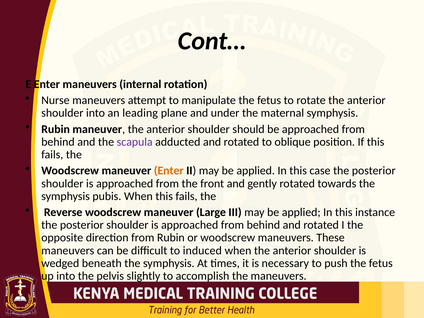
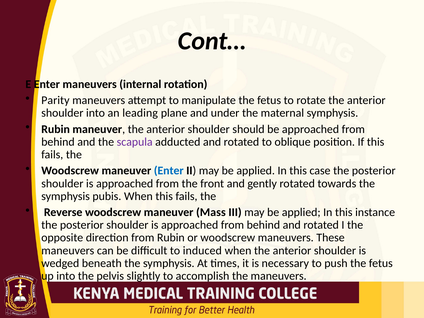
Nurse: Nurse -> Parity
Enter at (169, 171) colour: orange -> blue
Large: Large -> Mass
